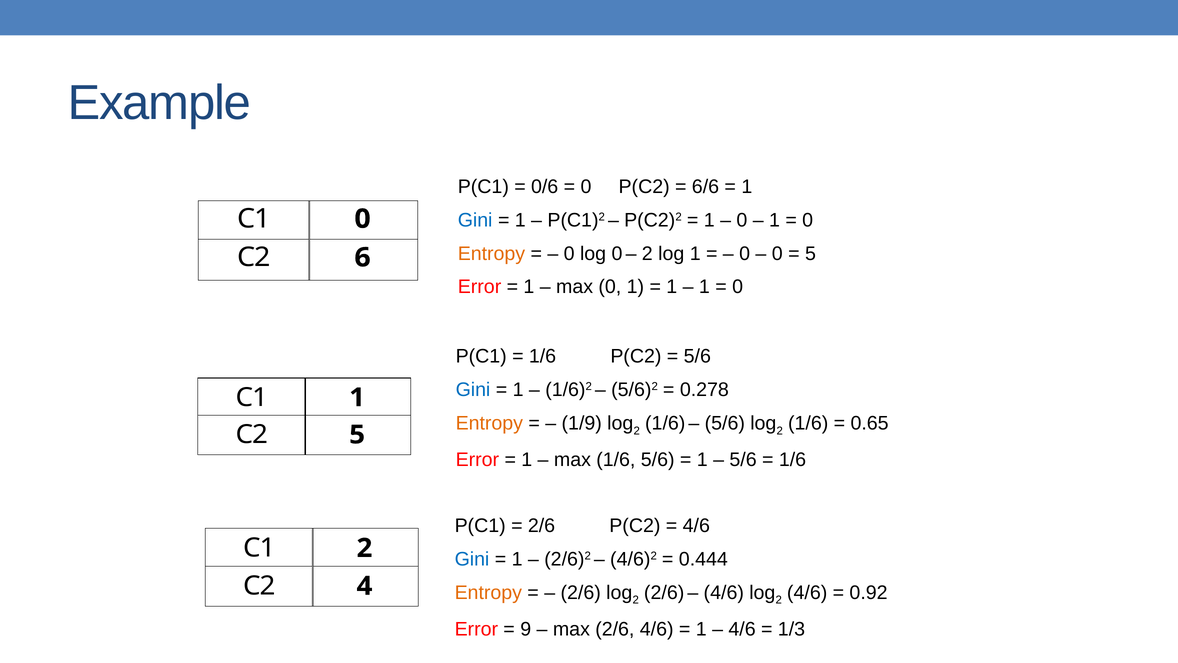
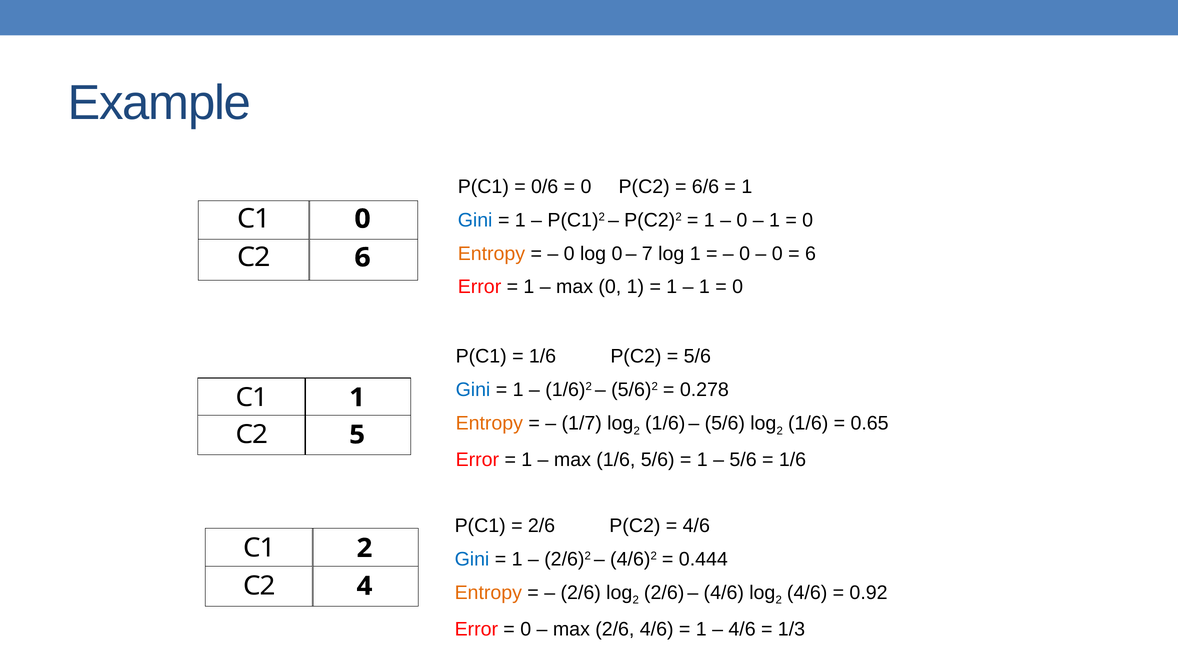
2 at (647, 253): 2 -> 7
5 at (810, 253): 5 -> 6
1/9: 1/9 -> 1/7
9 at (526, 629): 9 -> 0
